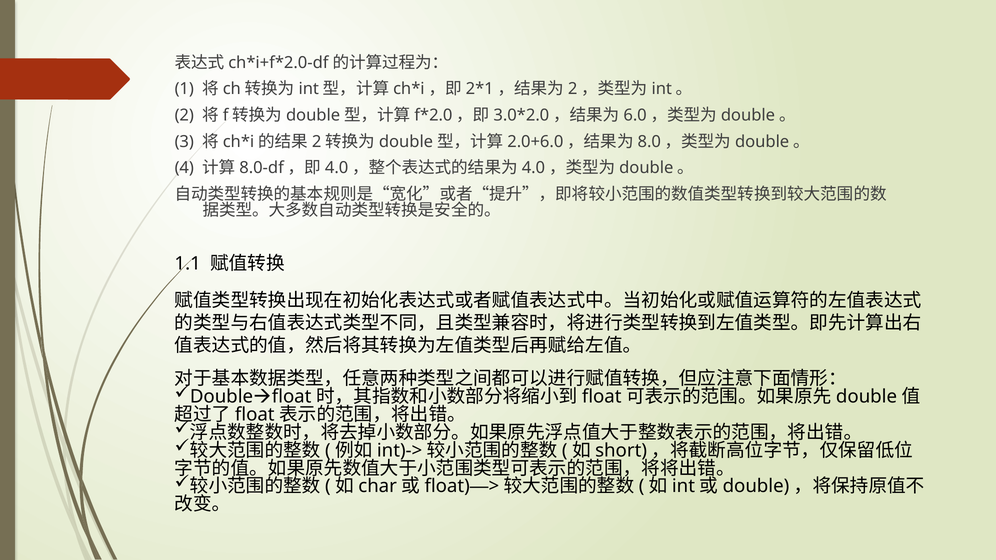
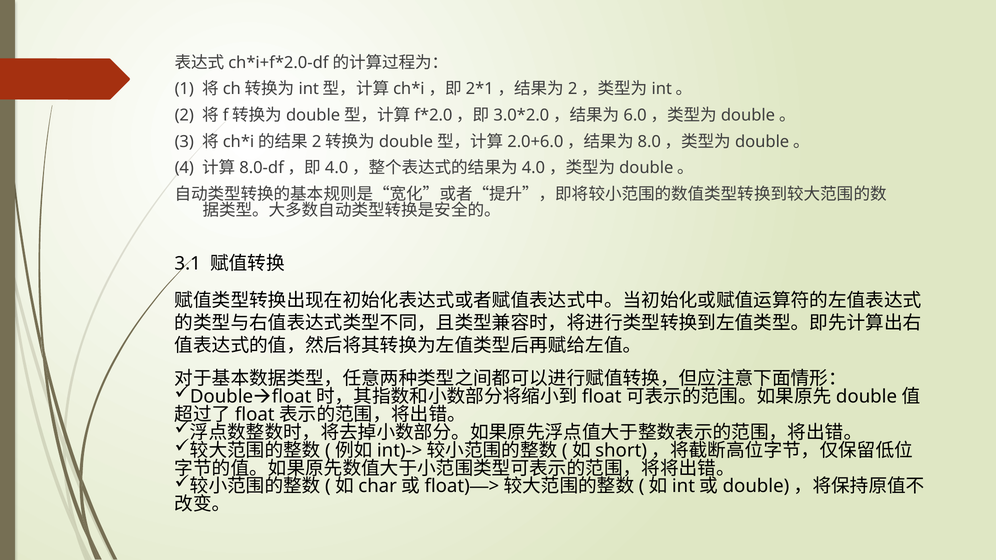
1.1: 1.1 -> 3.1
